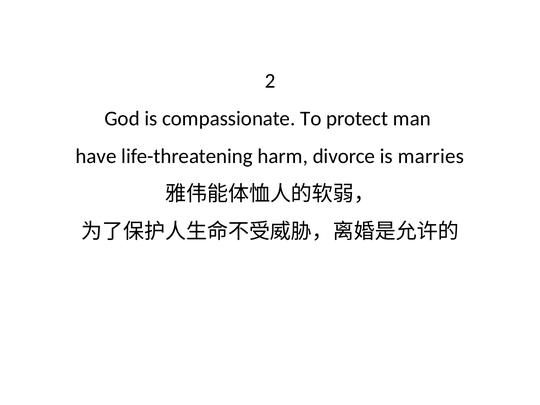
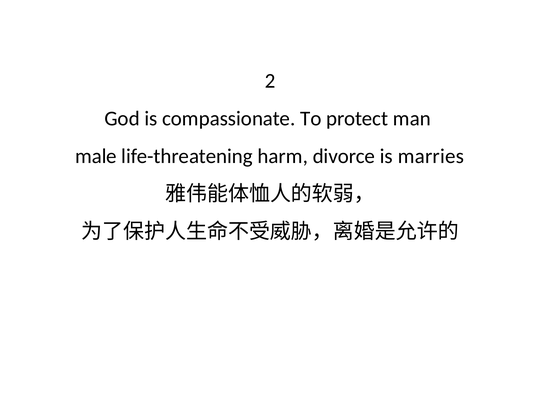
have: have -> male
